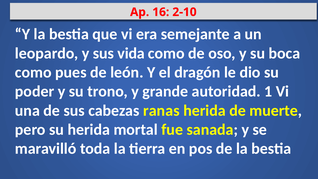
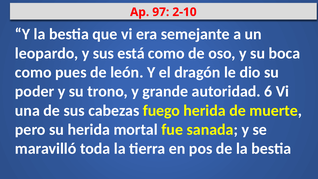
16: 16 -> 97
vida: vida -> está
1: 1 -> 6
ranas: ranas -> fuego
